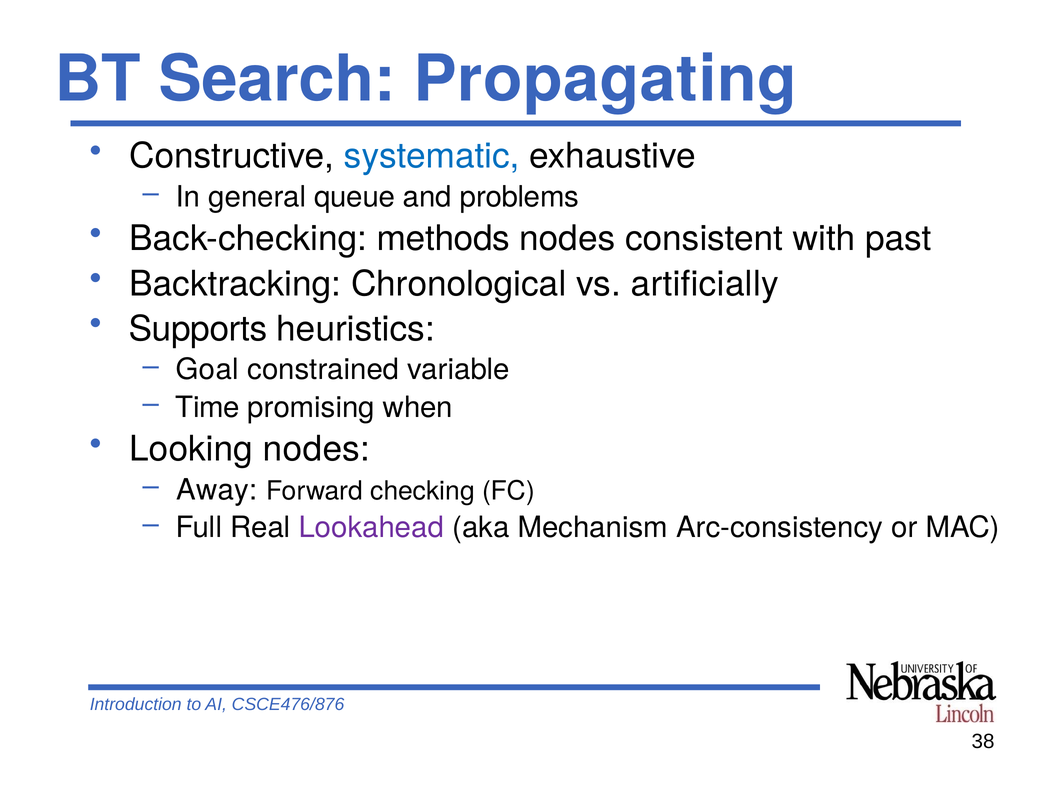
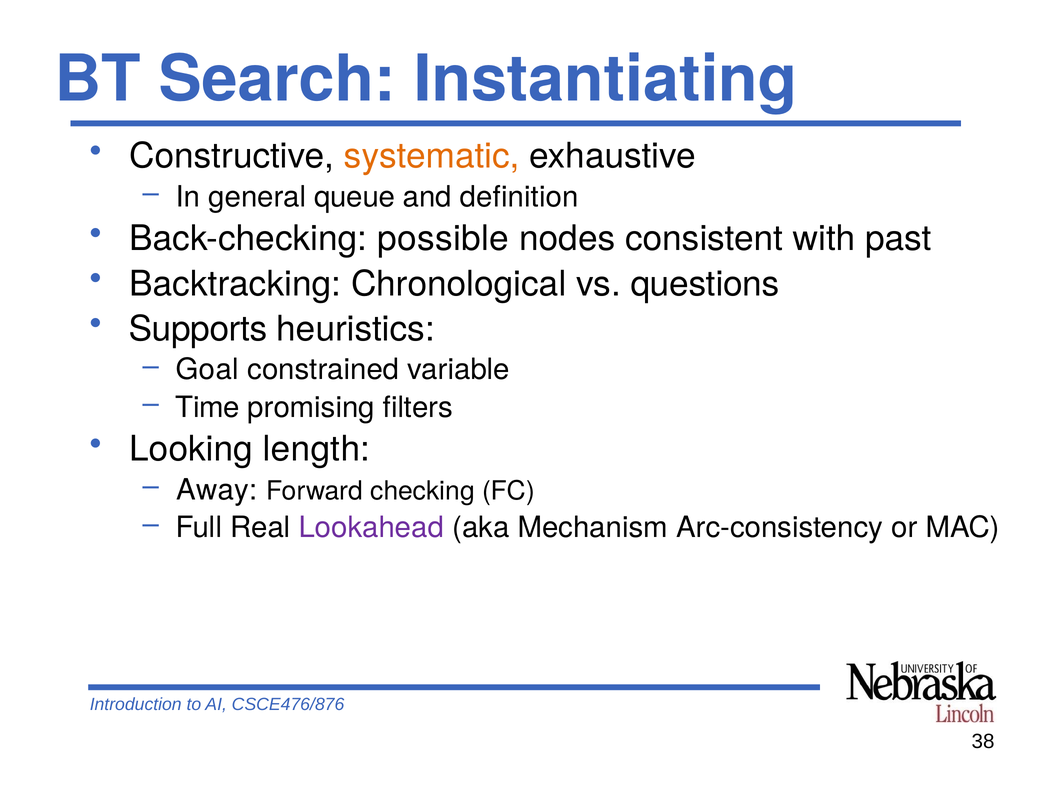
Propagating: Propagating -> Instantiating
systematic colour: blue -> orange
problems: problems -> definition
methods: methods -> possible
artificially: artificially -> questions
when: when -> filters
Looking nodes: nodes -> length
